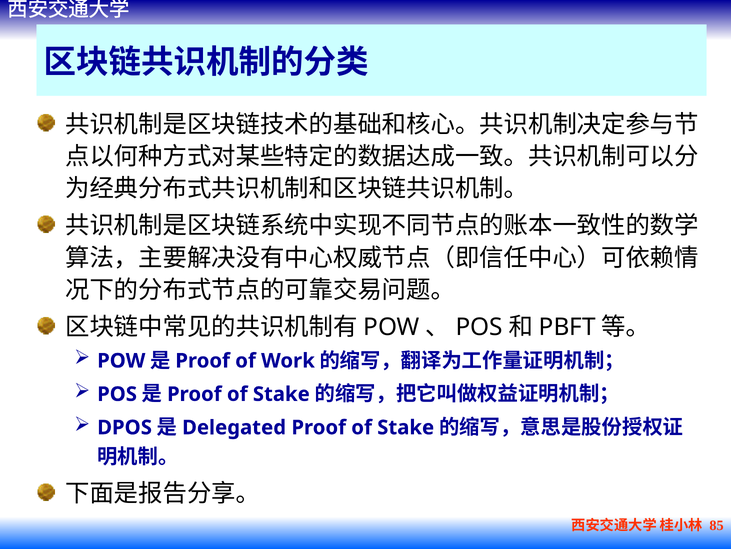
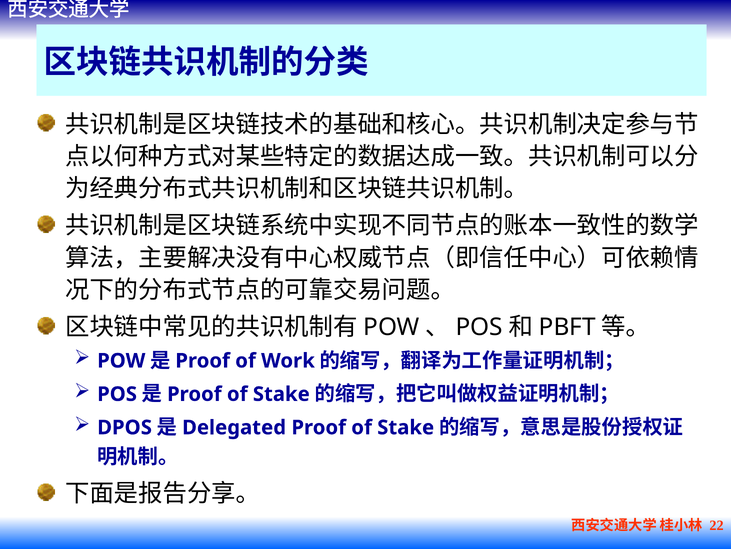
85: 85 -> 22
